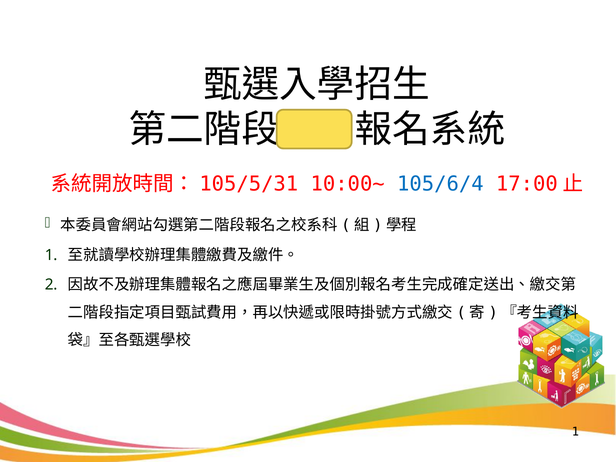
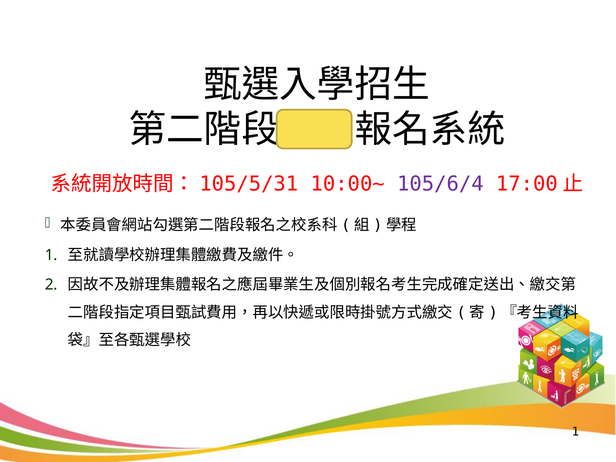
105/6/4 colour: blue -> purple
